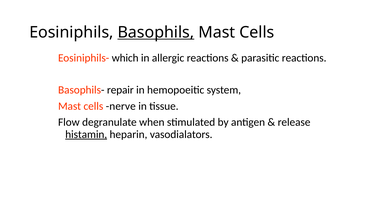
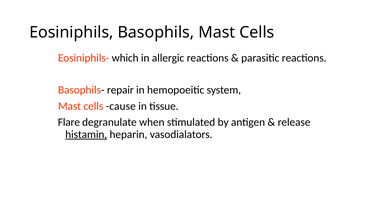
Basophils underline: present -> none
nerve: nerve -> cause
Flow: Flow -> Flare
